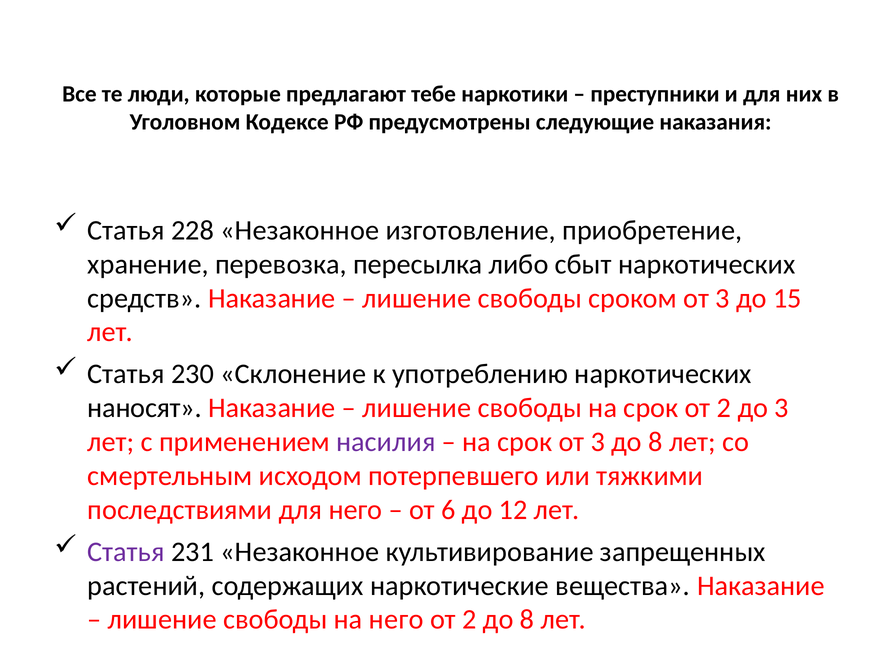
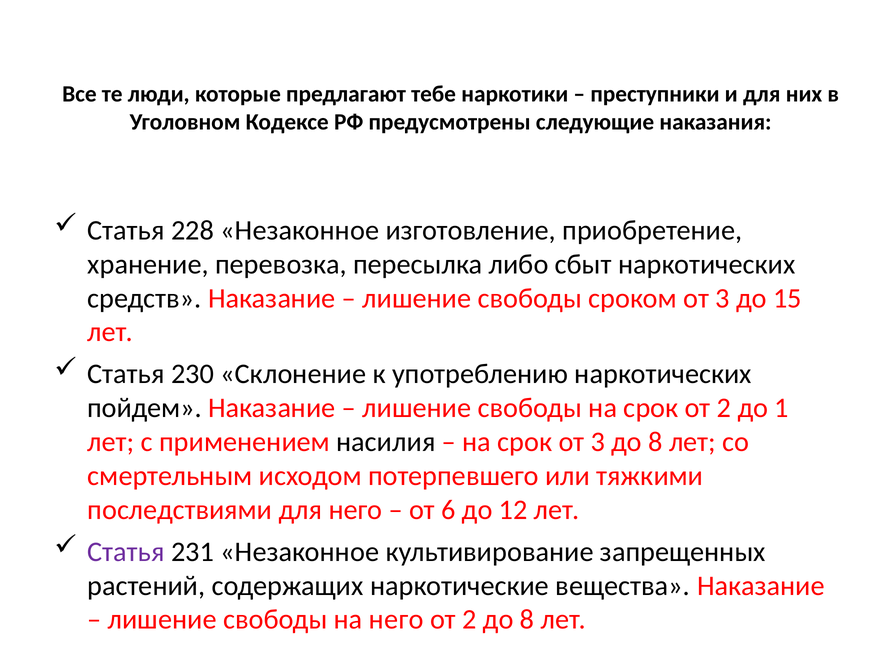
наносят: наносят -> пойдем
до 3: 3 -> 1
насилия colour: purple -> black
